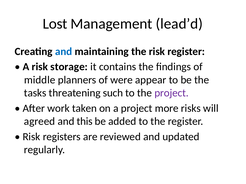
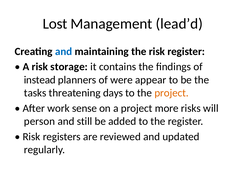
middle: middle -> instead
such: such -> days
project at (172, 93) colour: purple -> orange
taken: taken -> sense
agreed: agreed -> person
this: this -> still
